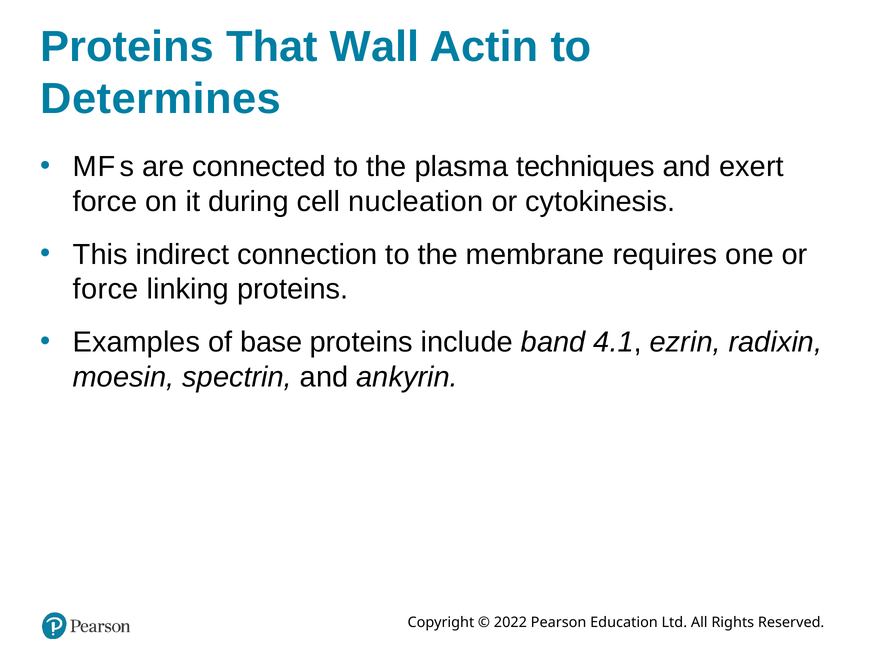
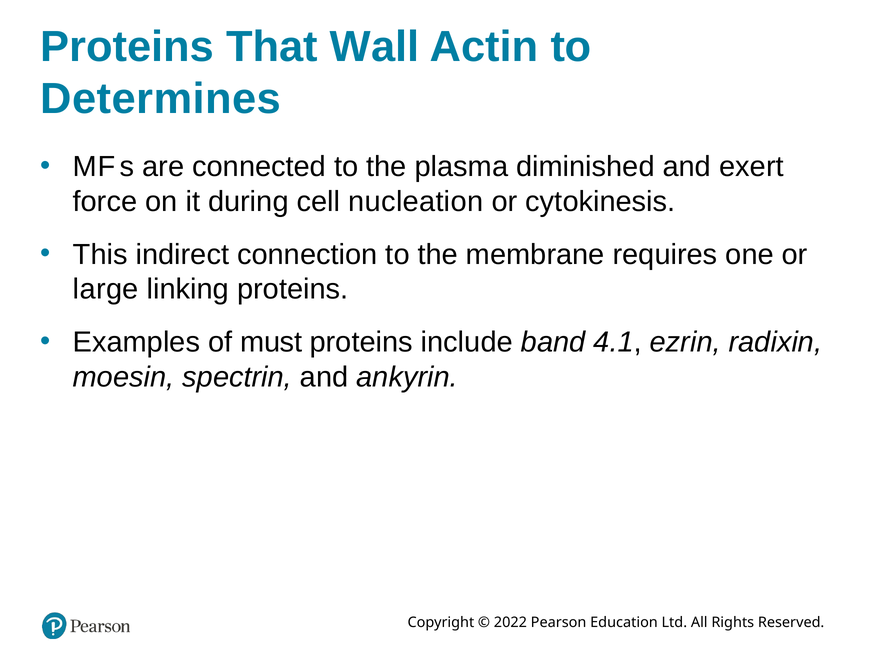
techniques: techniques -> diminished
force at (106, 289): force -> large
base: base -> must
